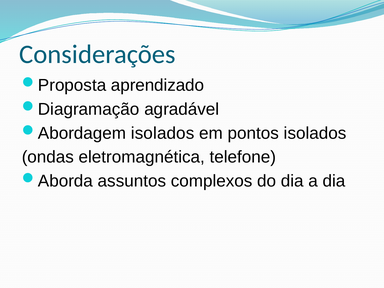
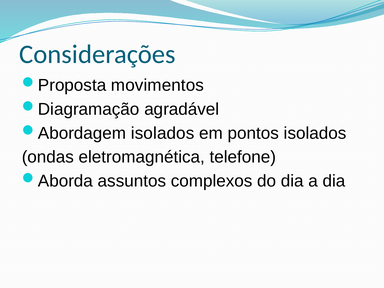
aprendizado: aprendizado -> movimentos
